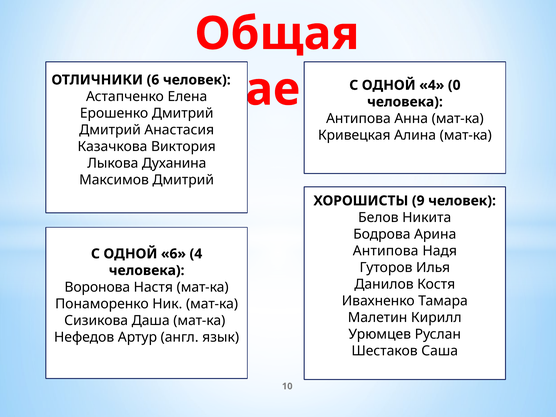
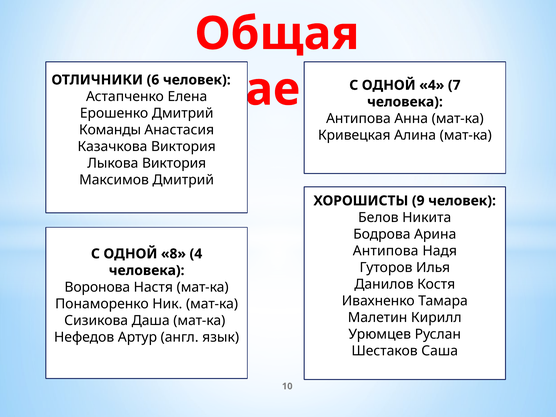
0: 0 -> 7
Дмитрий at (110, 130): Дмитрий -> Команды
Лыкова Духанина: Духанина -> Виктория
ОДНОЙ 6: 6 -> 8
